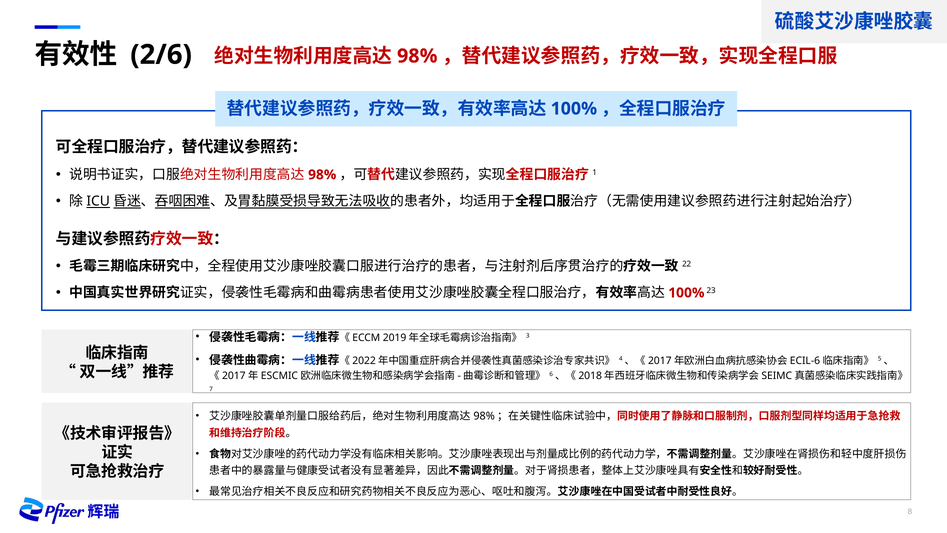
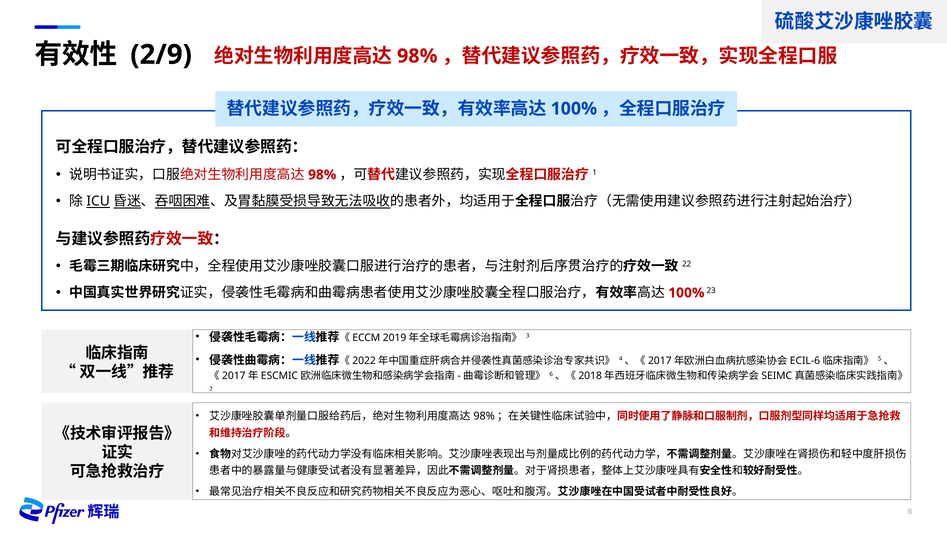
2/6: 2/6 -> 2/9
